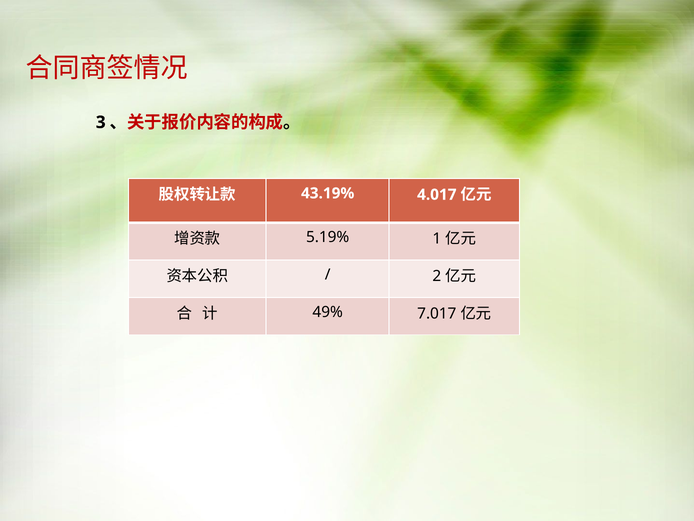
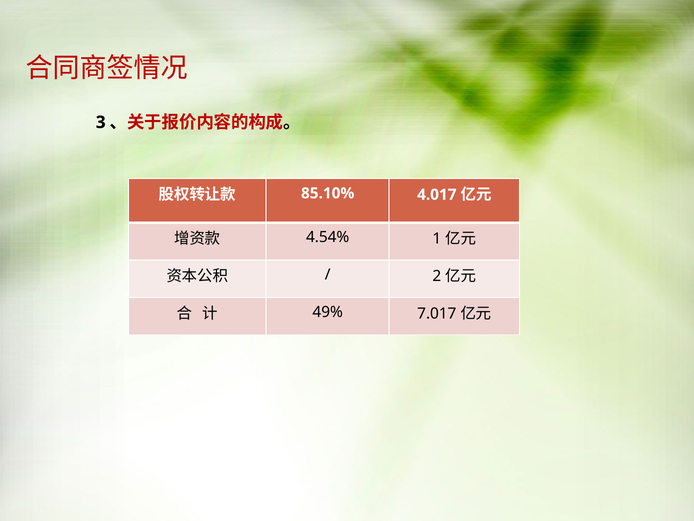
43.19%: 43.19% -> 85.10%
5.19%: 5.19% -> 4.54%
